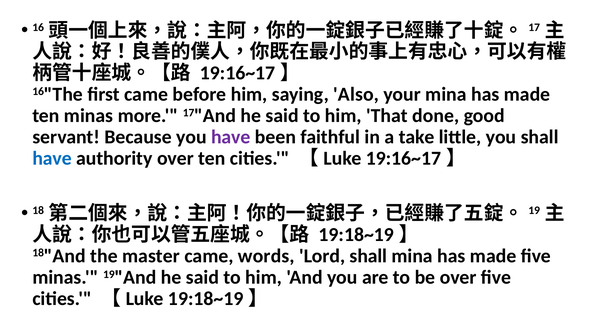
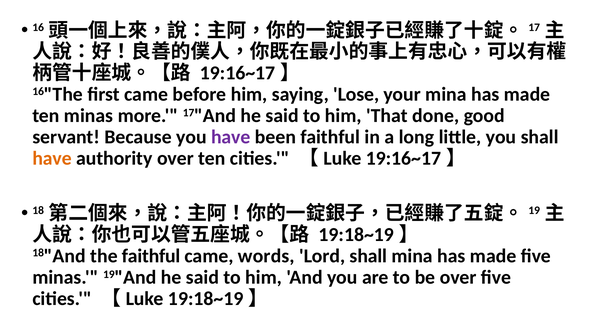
Also: Also -> Lose
take: take -> long
have at (52, 159) colour: blue -> orange
the master: master -> faithful
